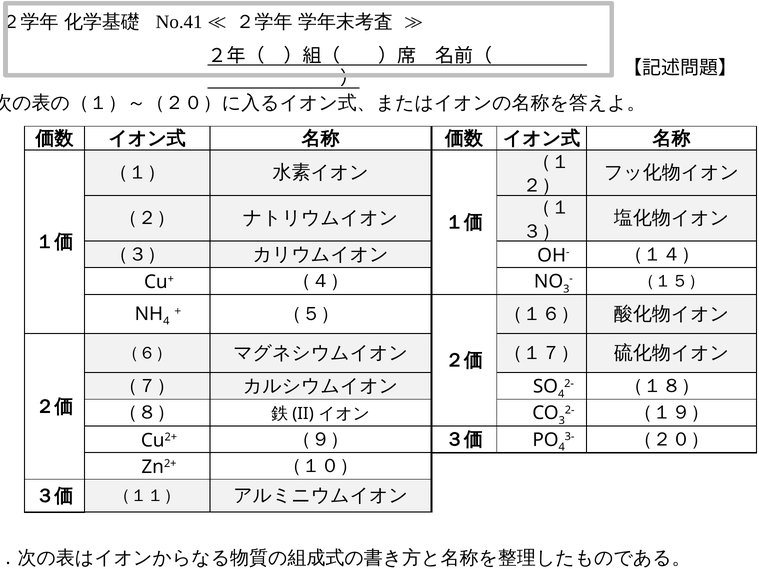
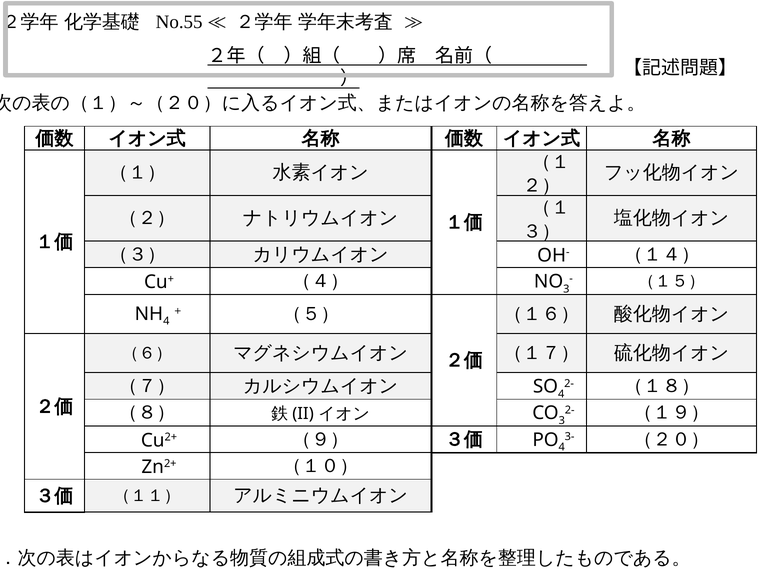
No.41: No.41 -> No.55
